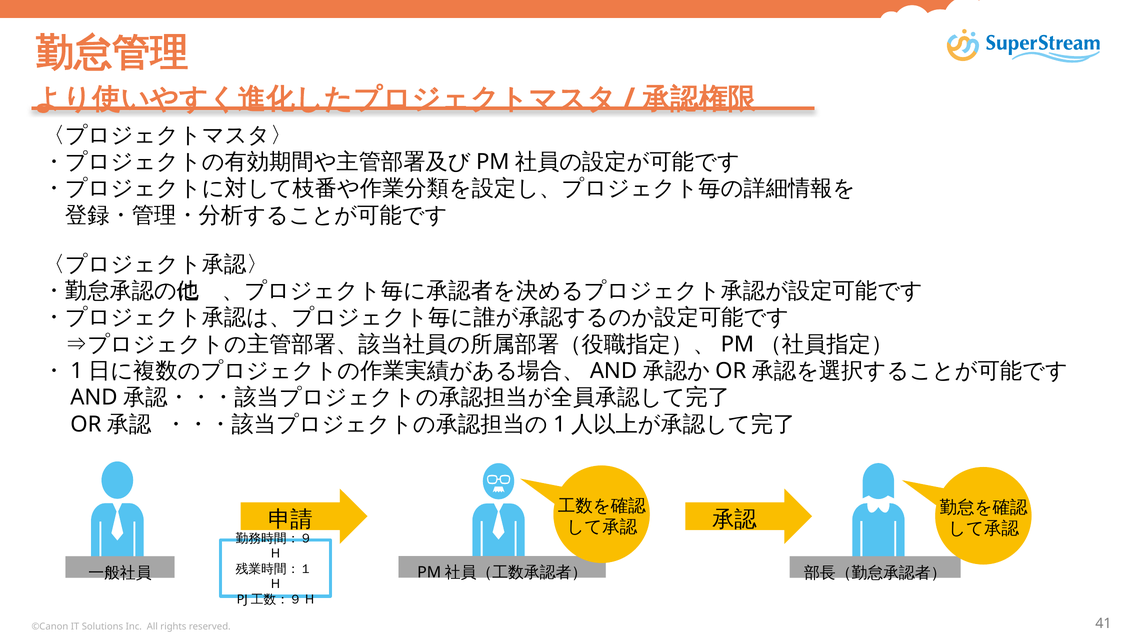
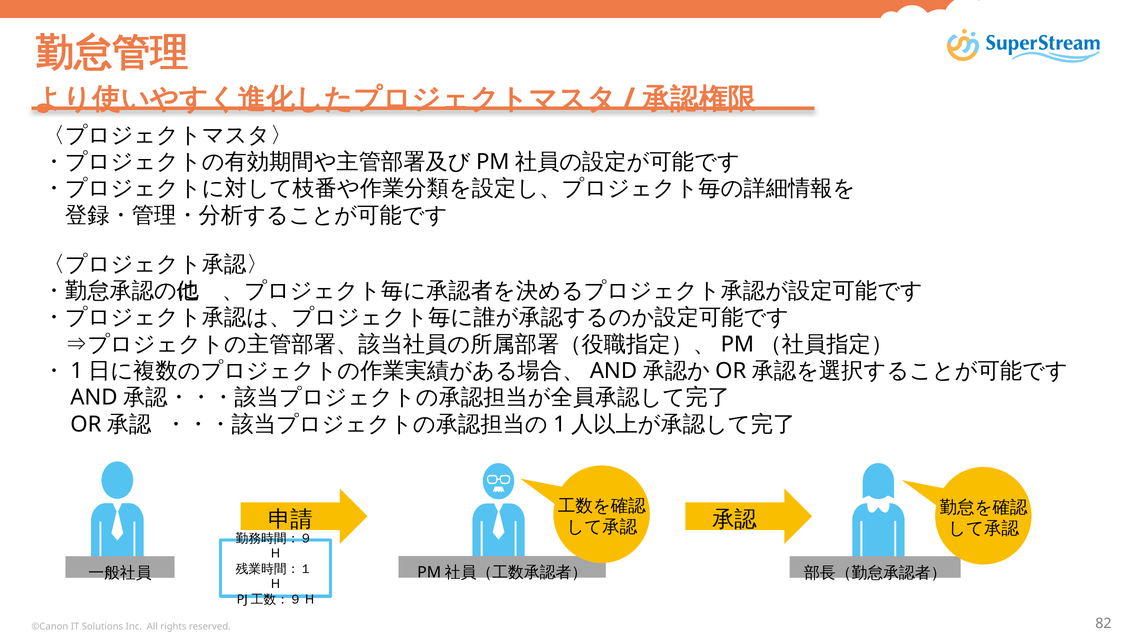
41: 41 -> 82
